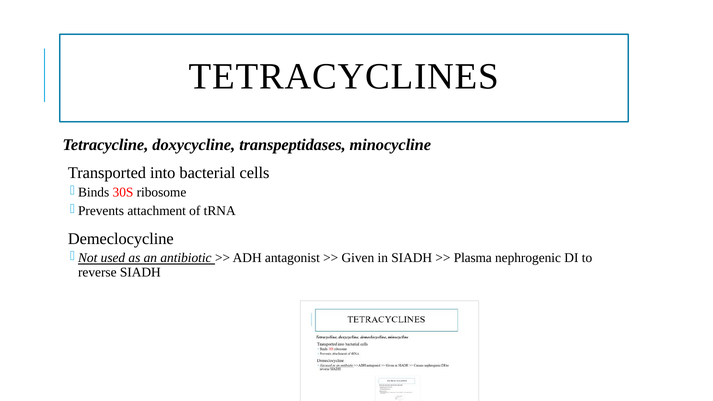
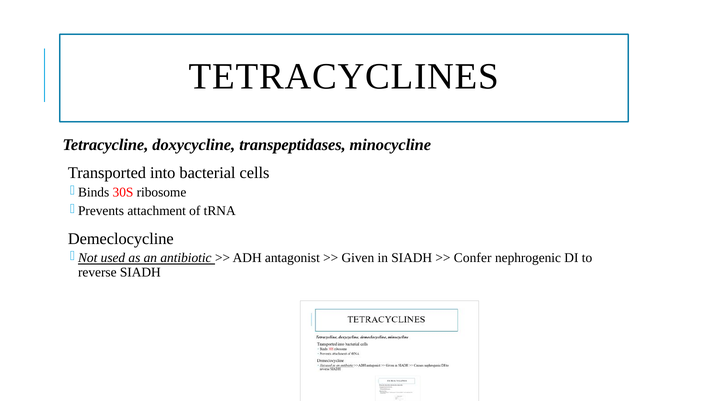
Plasma: Plasma -> Confer
